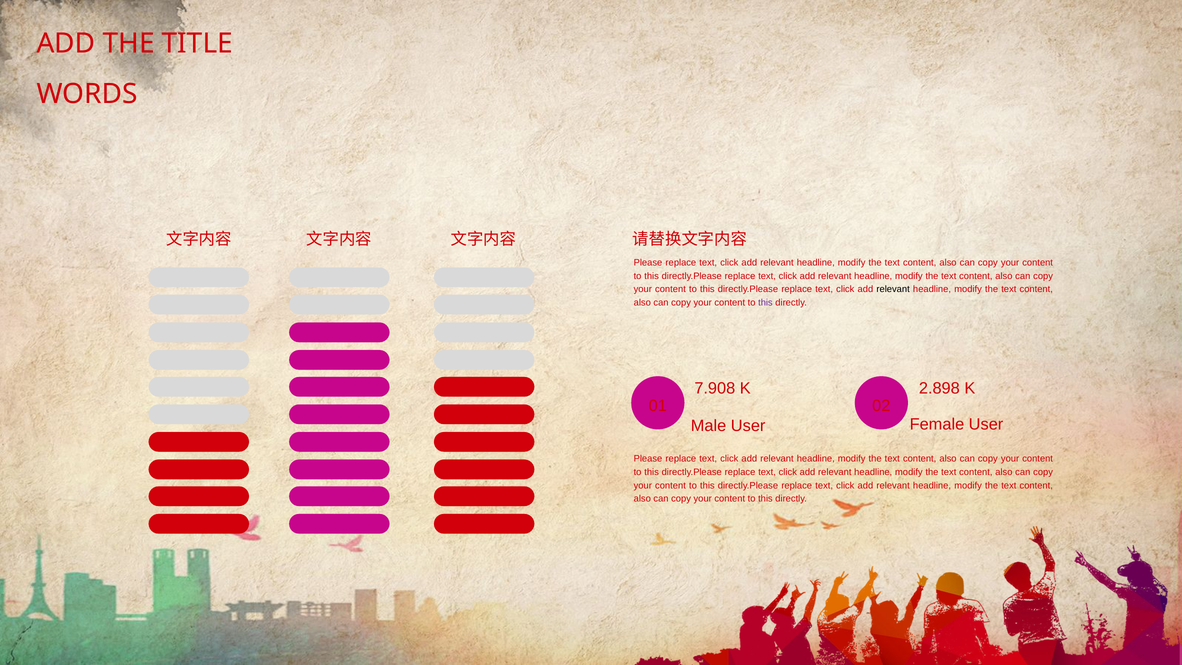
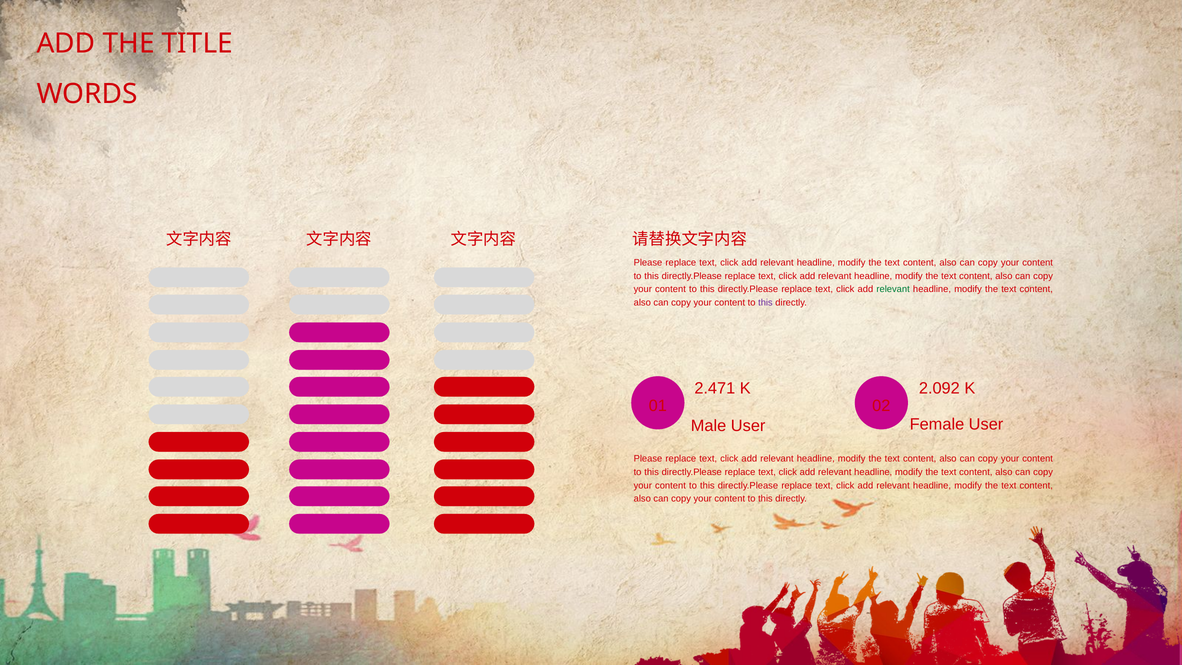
relevant at (893, 289) colour: black -> green
7.908: 7.908 -> 2.471
2.898: 2.898 -> 2.092
